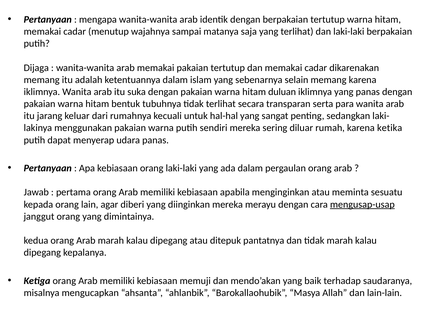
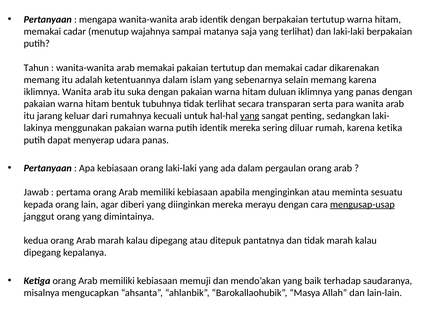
Dijaga: Dijaga -> Tahun
yang at (250, 116) underline: none -> present
putih sendiri: sendiri -> identik
